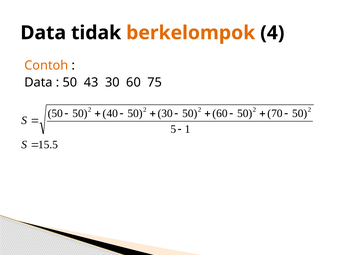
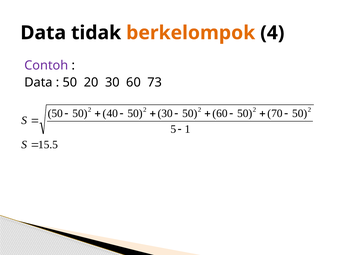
Contoh colour: orange -> purple
43: 43 -> 20
75: 75 -> 73
